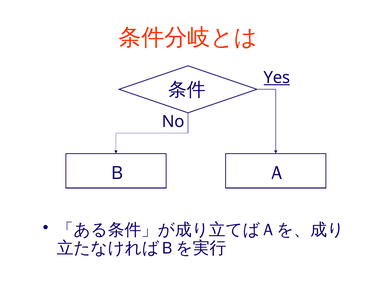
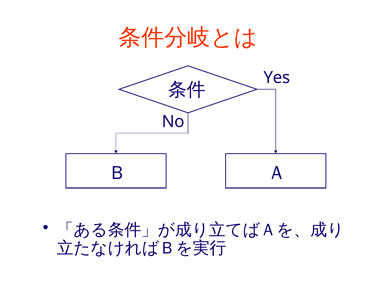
Yes underline: present -> none
